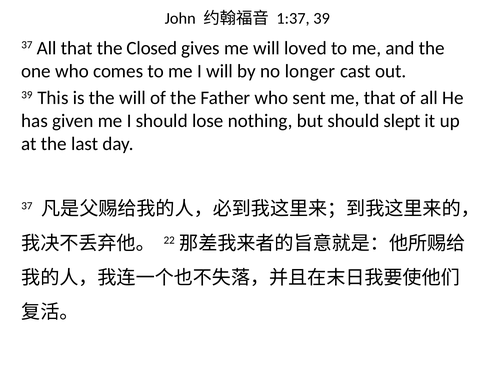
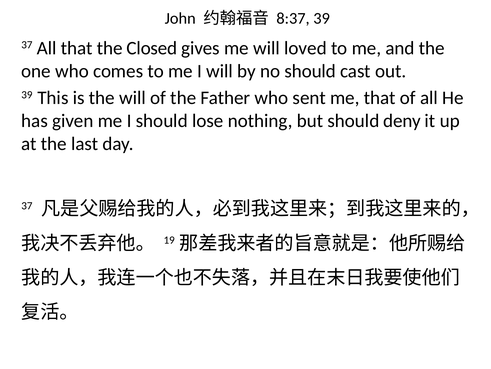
1:37: 1:37 -> 8:37
no longer: longer -> should
slept: slept -> deny
22: 22 -> 19
